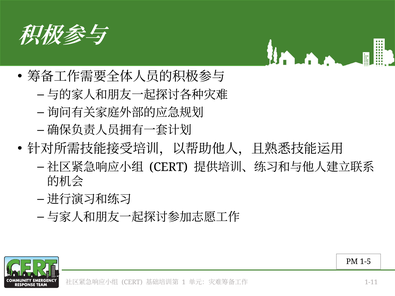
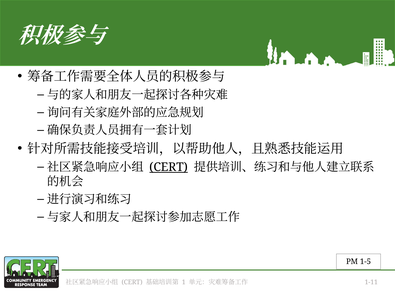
CERT at (169, 167) underline: none -> present
